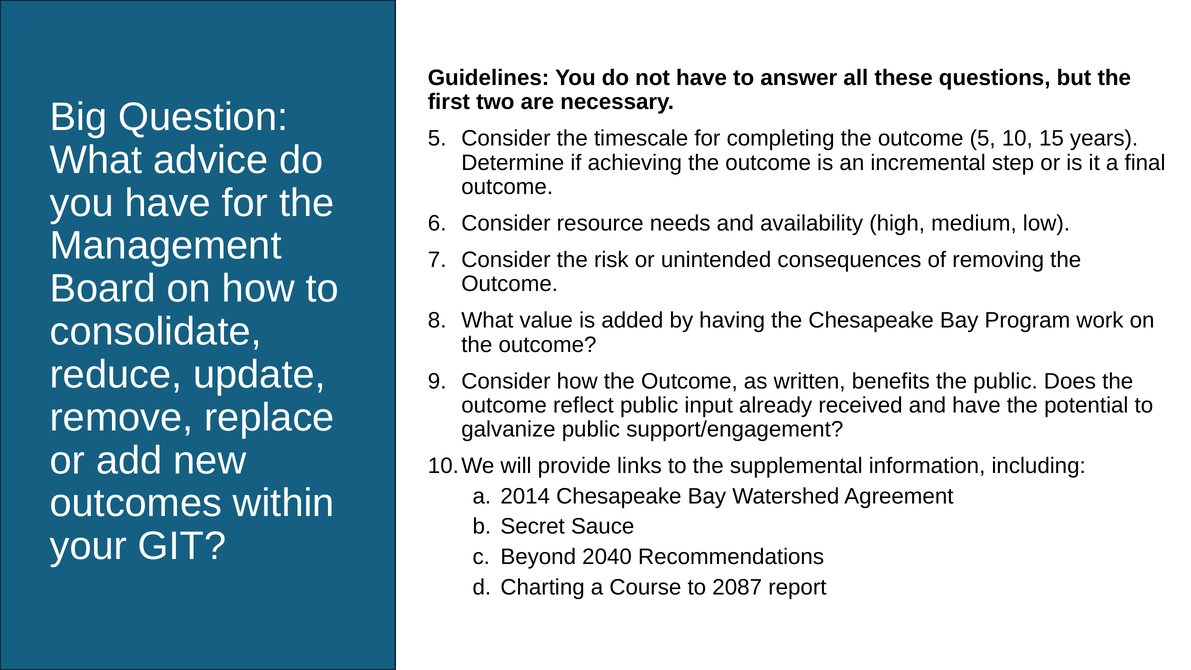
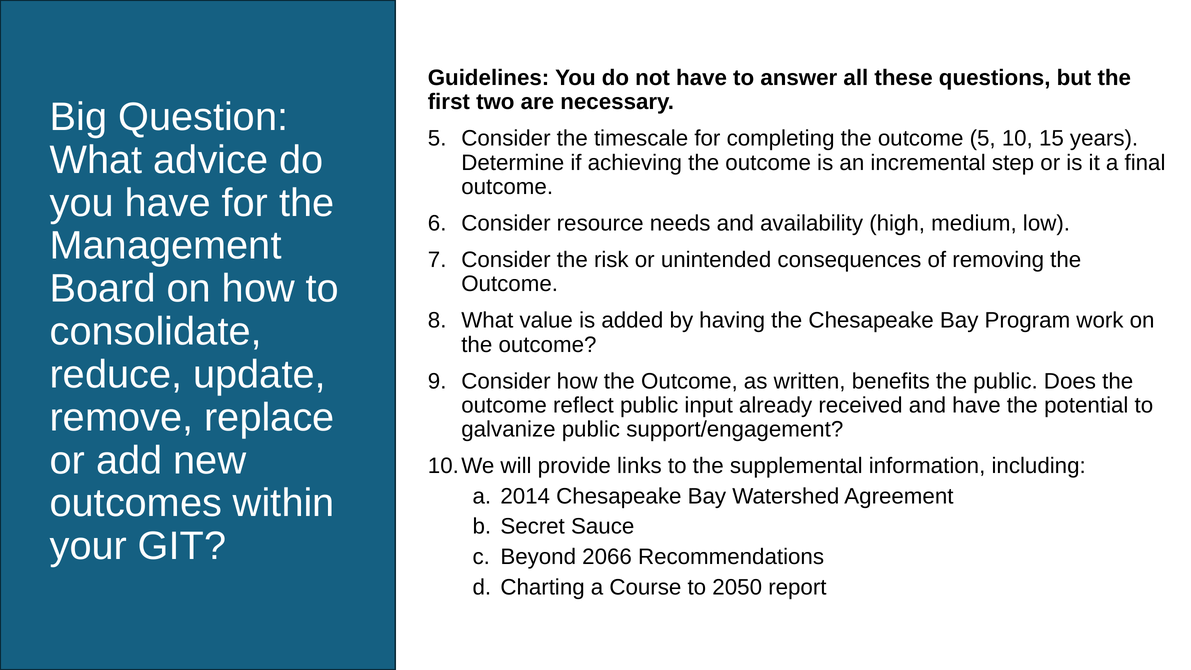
2040: 2040 -> 2066
2087: 2087 -> 2050
